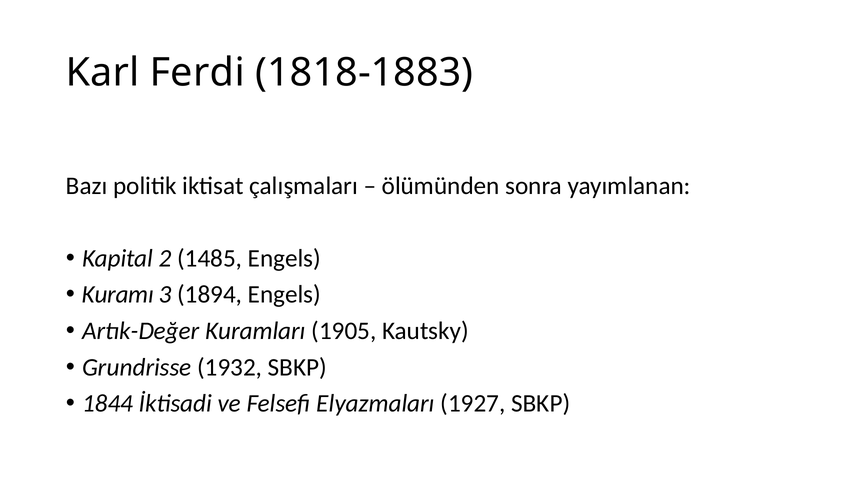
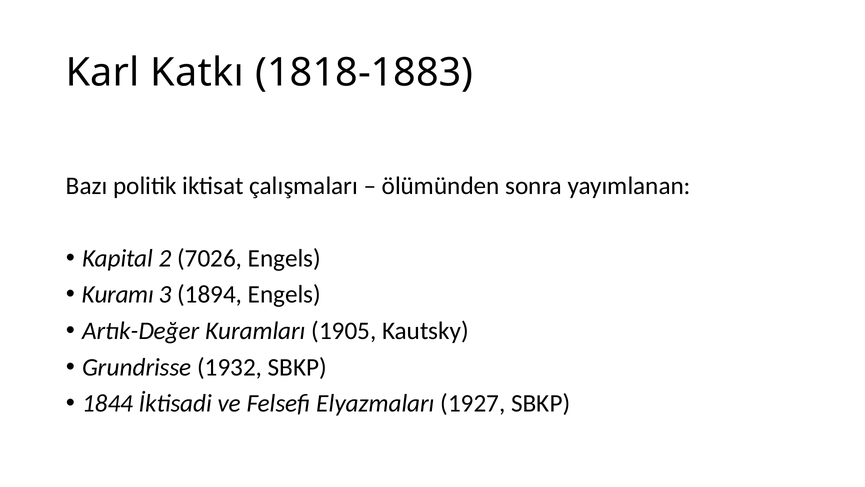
Ferdi: Ferdi -> Katkı
1485: 1485 -> 7026
